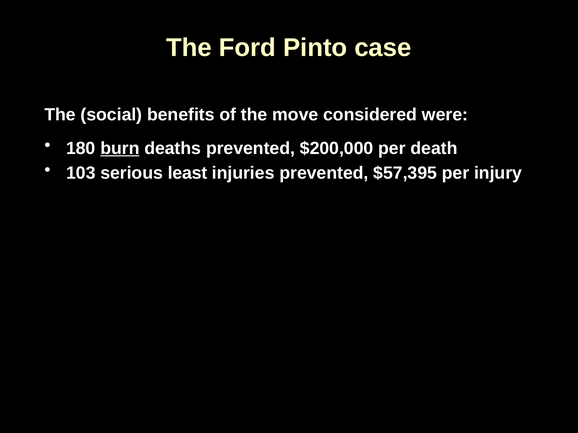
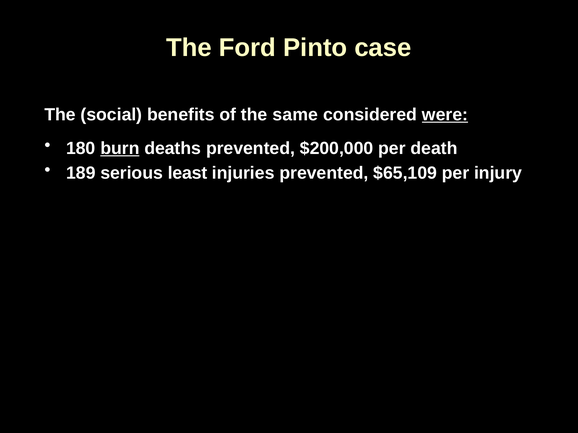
move: move -> same
were at (445, 115) underline: none -> present
103: 103 -> 189
$57,395: $57,395 -> $65,109
